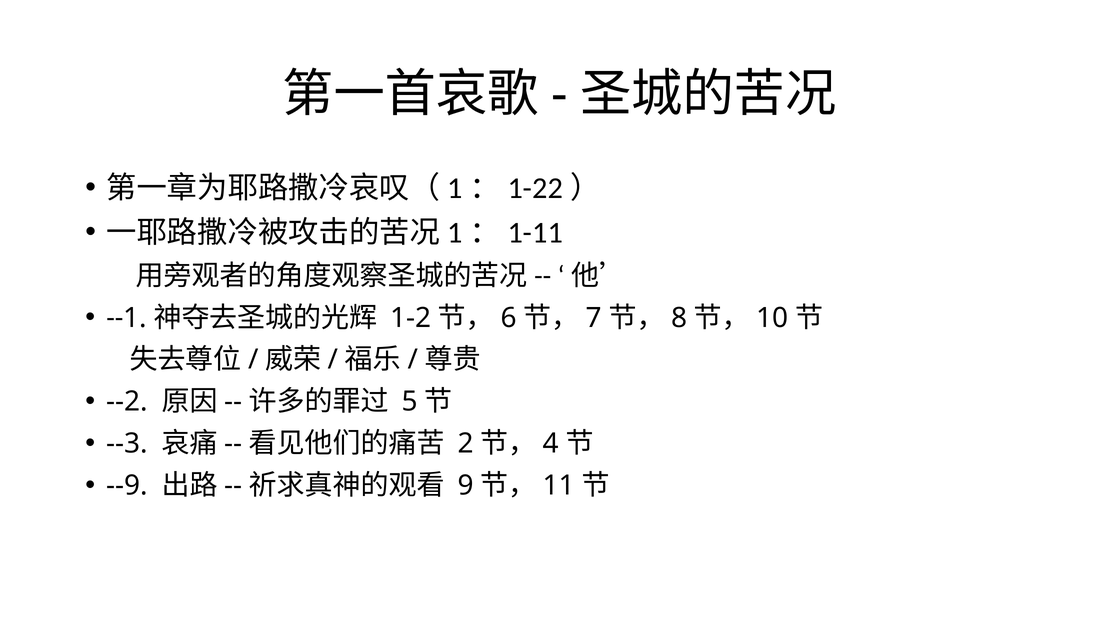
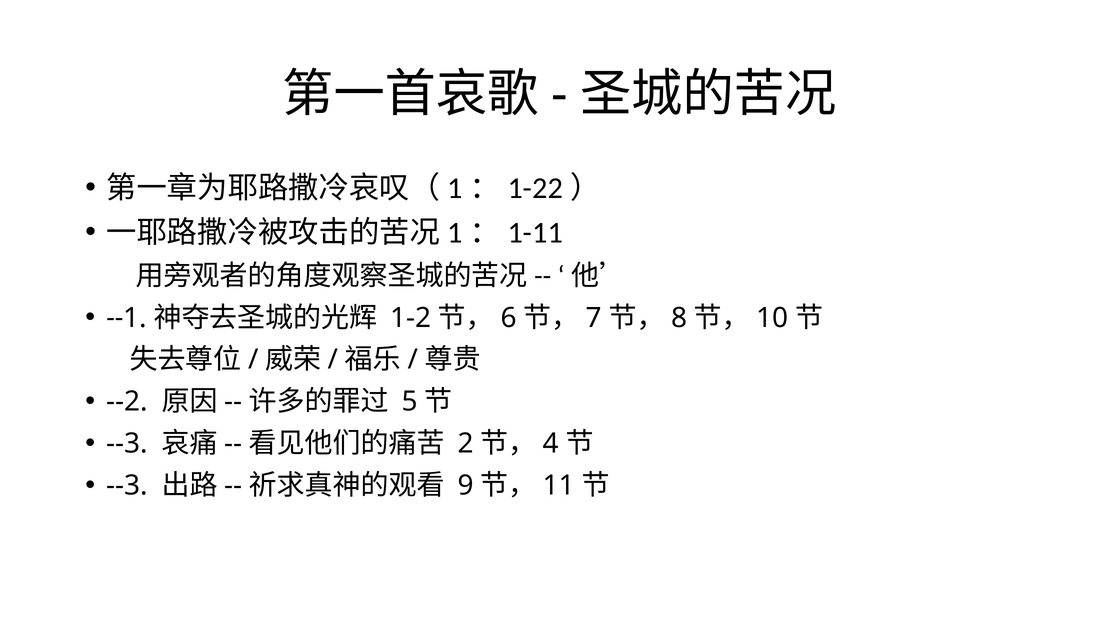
--9 at (127, 485): --9 -> --3
